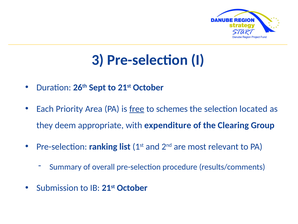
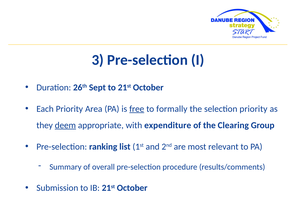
schemes: schemes -> formally
selection located: located -> priority
deem underline: none -> present
